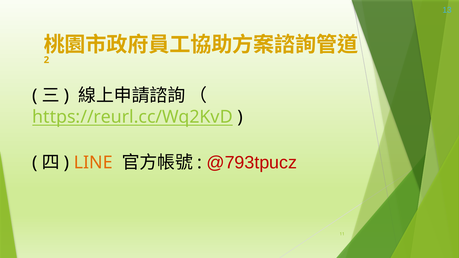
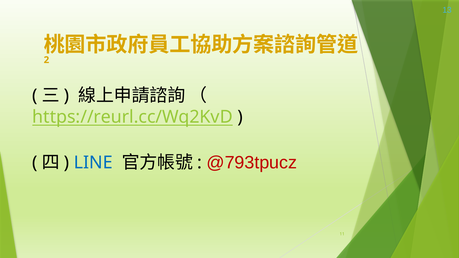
LINE colour: orange -> blue
